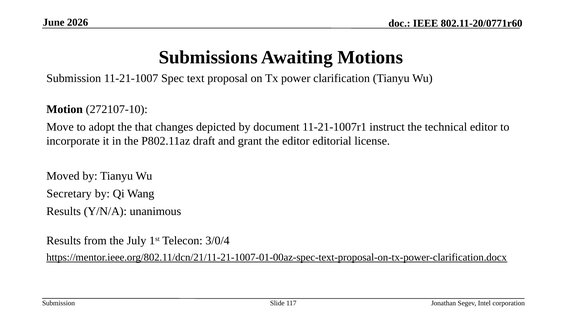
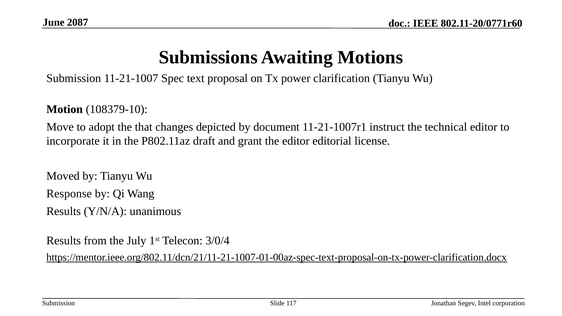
2026: 2026 -> 2087
272107-10: 272107-10 -> 108379-10
Secretary: Secretary -> Response
